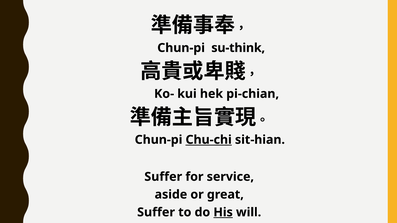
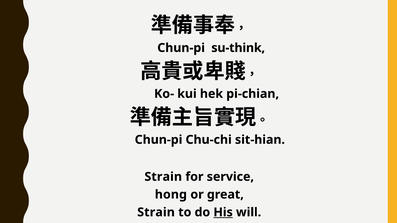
Chu-chi underline: present -> none
Suffer at (163, 177): Suffer -> Strain
aside: aside -> hong
Suffer at (156, 213): Suffer -> Strain
